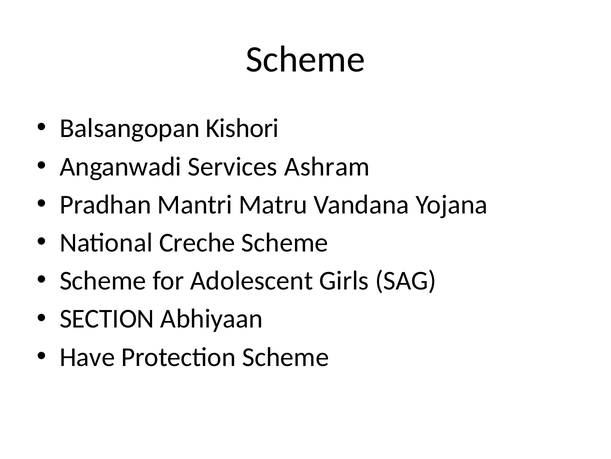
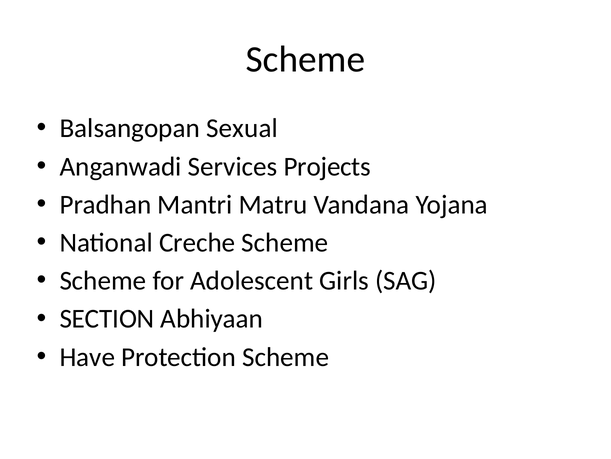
Kishori: Kishori -> Sexual
Ashram: Ashram -> Projects
